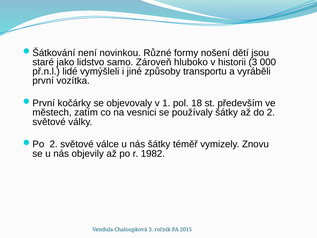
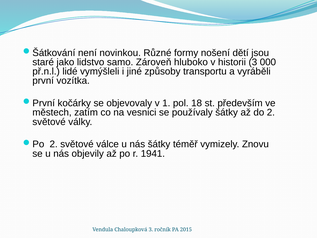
1982: 1982 -> 1941
